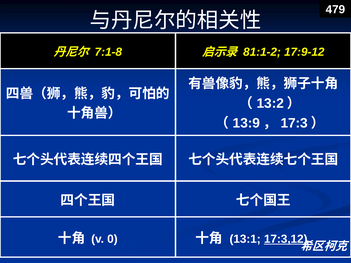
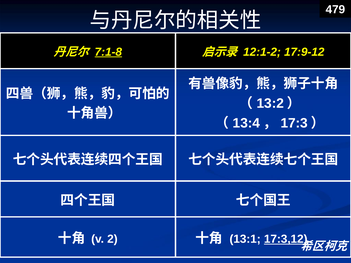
7:1-8 underline: none -> present
81:1-2: 81:1-2 -> 12:1-2
13:9: 13:9 -> 13:4
0: 0 -> 2
